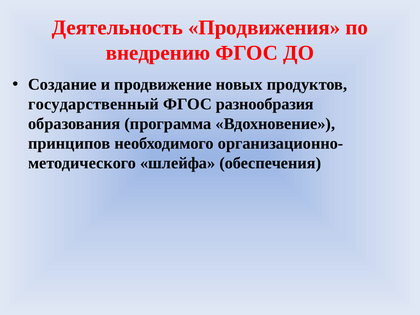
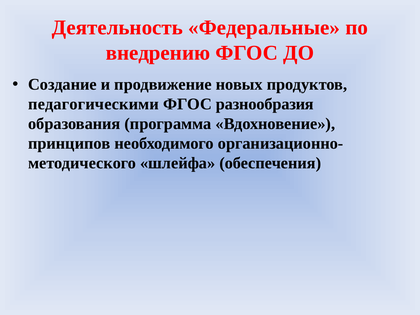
Продвижения: Продвижения -> Федеральные
государственный: государственный -> педагогическими
